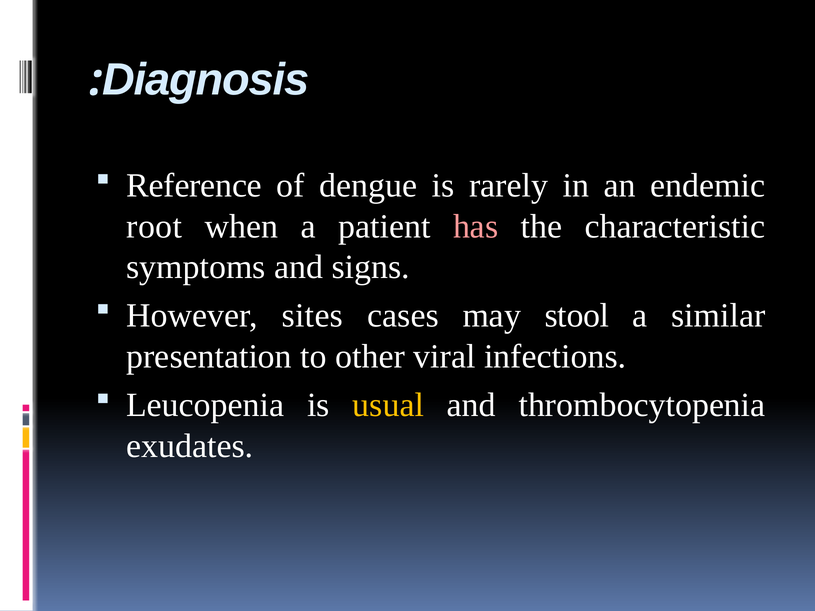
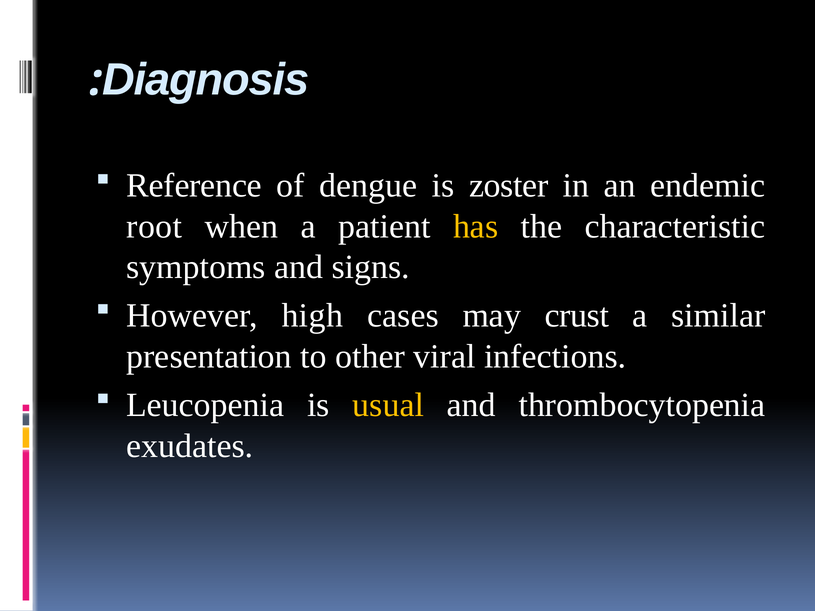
rarely: rarely -> zoster
has colour: pink -> yellow
sites: sites -> high
stool: stool -> crust
